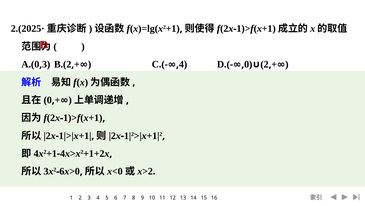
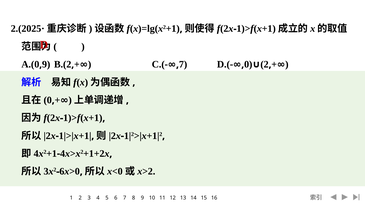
3 at (46, 64): 3 -> 9
4 at (183, 64): 4 -> 7
